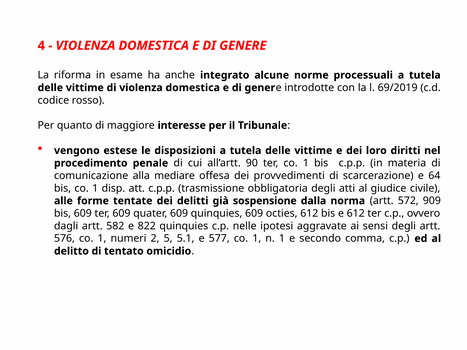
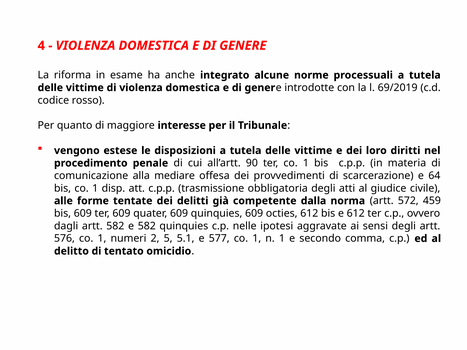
sospensione: sospensione -> competente
909: 909 -> 459
e 822: 822 -> 582
